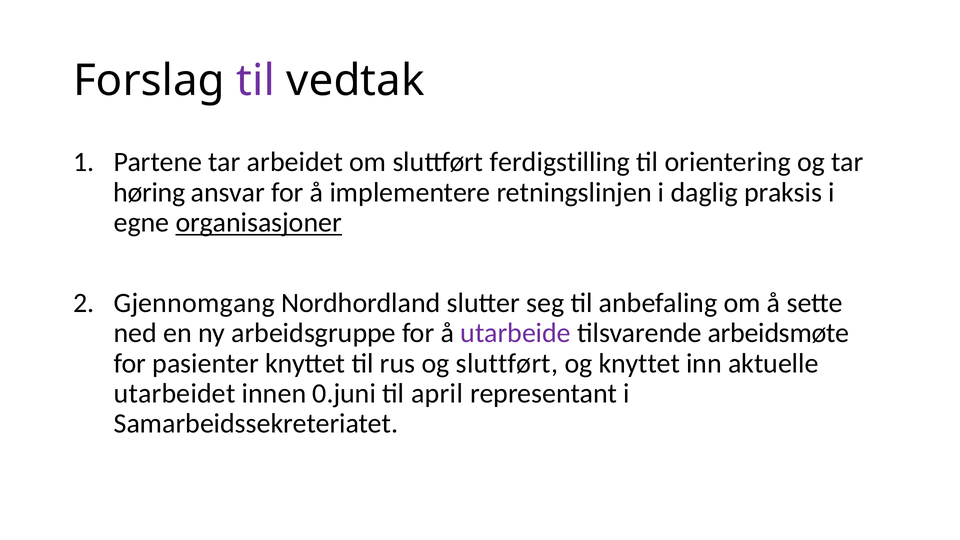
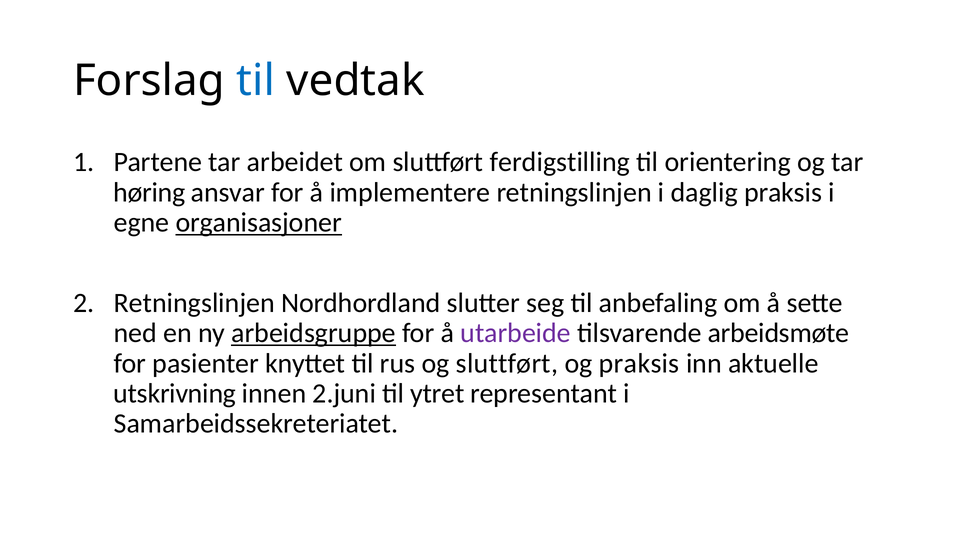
til at (256, 81) colour: purple -> blue
Gjennomgang at (194, 303): Gjennomgang -> Retningslinjen
arbeidsgruppe underline: none -> present
og knyttet: knyttet -> praksis
utarbeidet: utarbeidet -> utskrivning
0.juni: 0.juni -> 2.juni
april: april -> ytret
